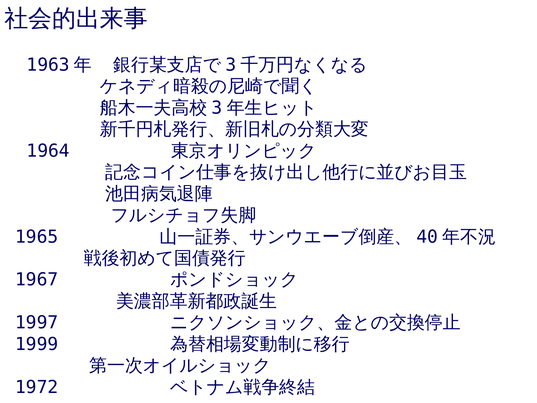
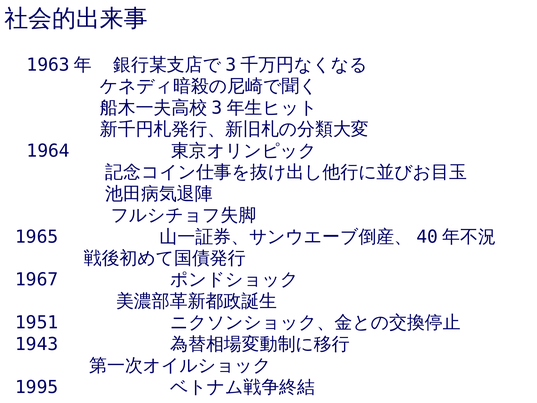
1997: 1997 -> 1951
1999: 1999 -> 1943
1972: 1972 -> 1995
